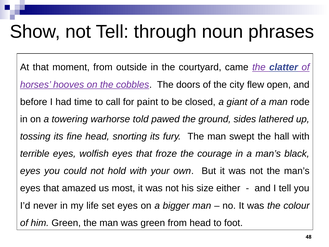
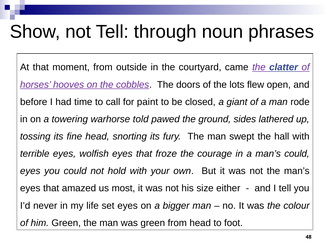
city: city -> lots
man’s black: black -> could
